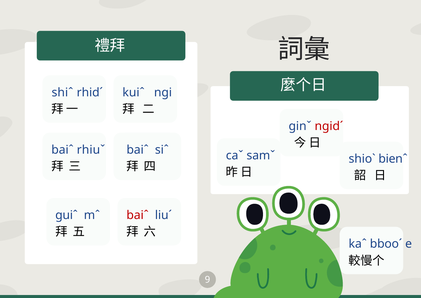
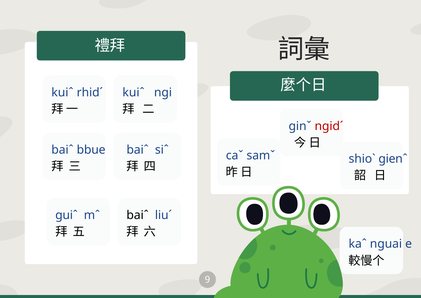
shiˆ at (62, 92): shiˆ -> kuiˆ
rhiuˇ: rhiuˇ -> bbue
bienˆ: bienˆ -> gienˆ
baiˆ at (138, 215) colour: red -> black
bbooˊ: bbooˊ -> nguai
